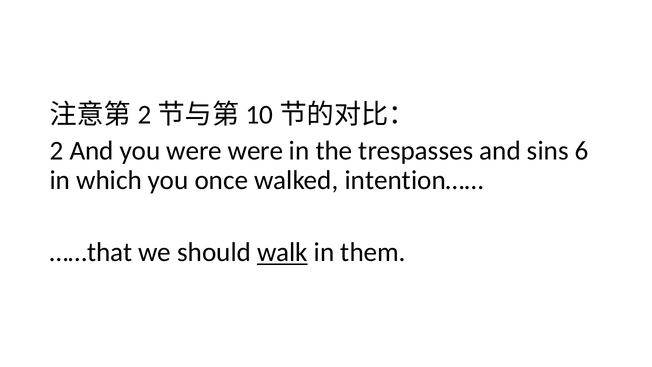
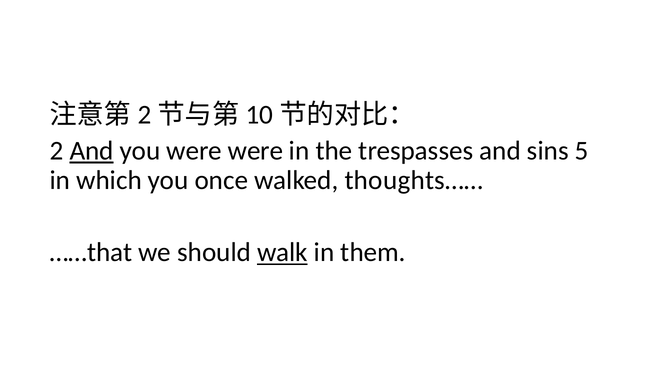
And at (92, 151) underline: none -> present
6: 6 -> 5
intention……: intention…… -> thoughts……
